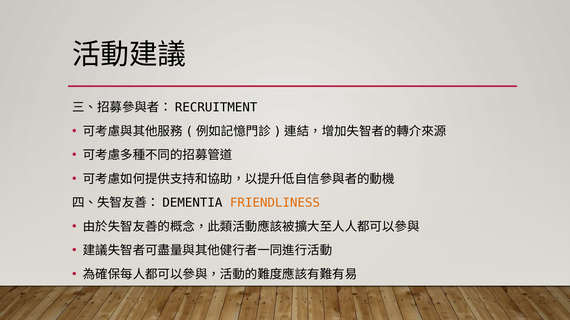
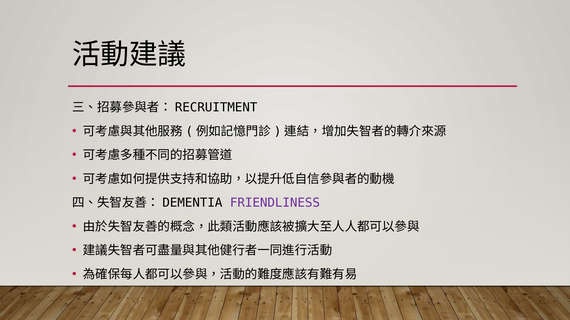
FRIENDLINESS colour: orange -> purple
